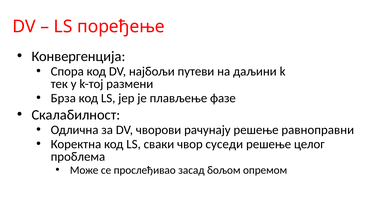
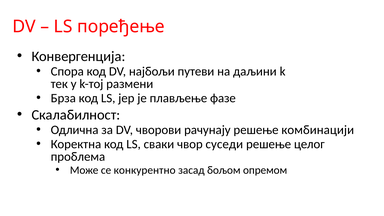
равноправни: равноправни -> комбинацији
прослеђивао: прослеђивао -> конкурентно
